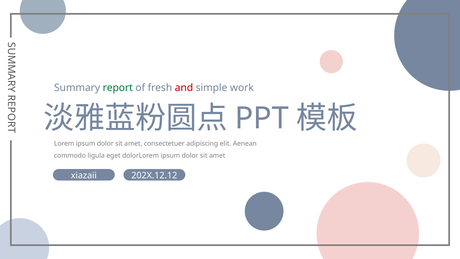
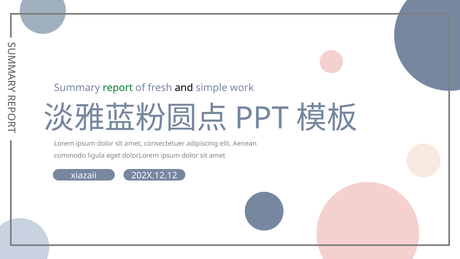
and colour: red -> black
